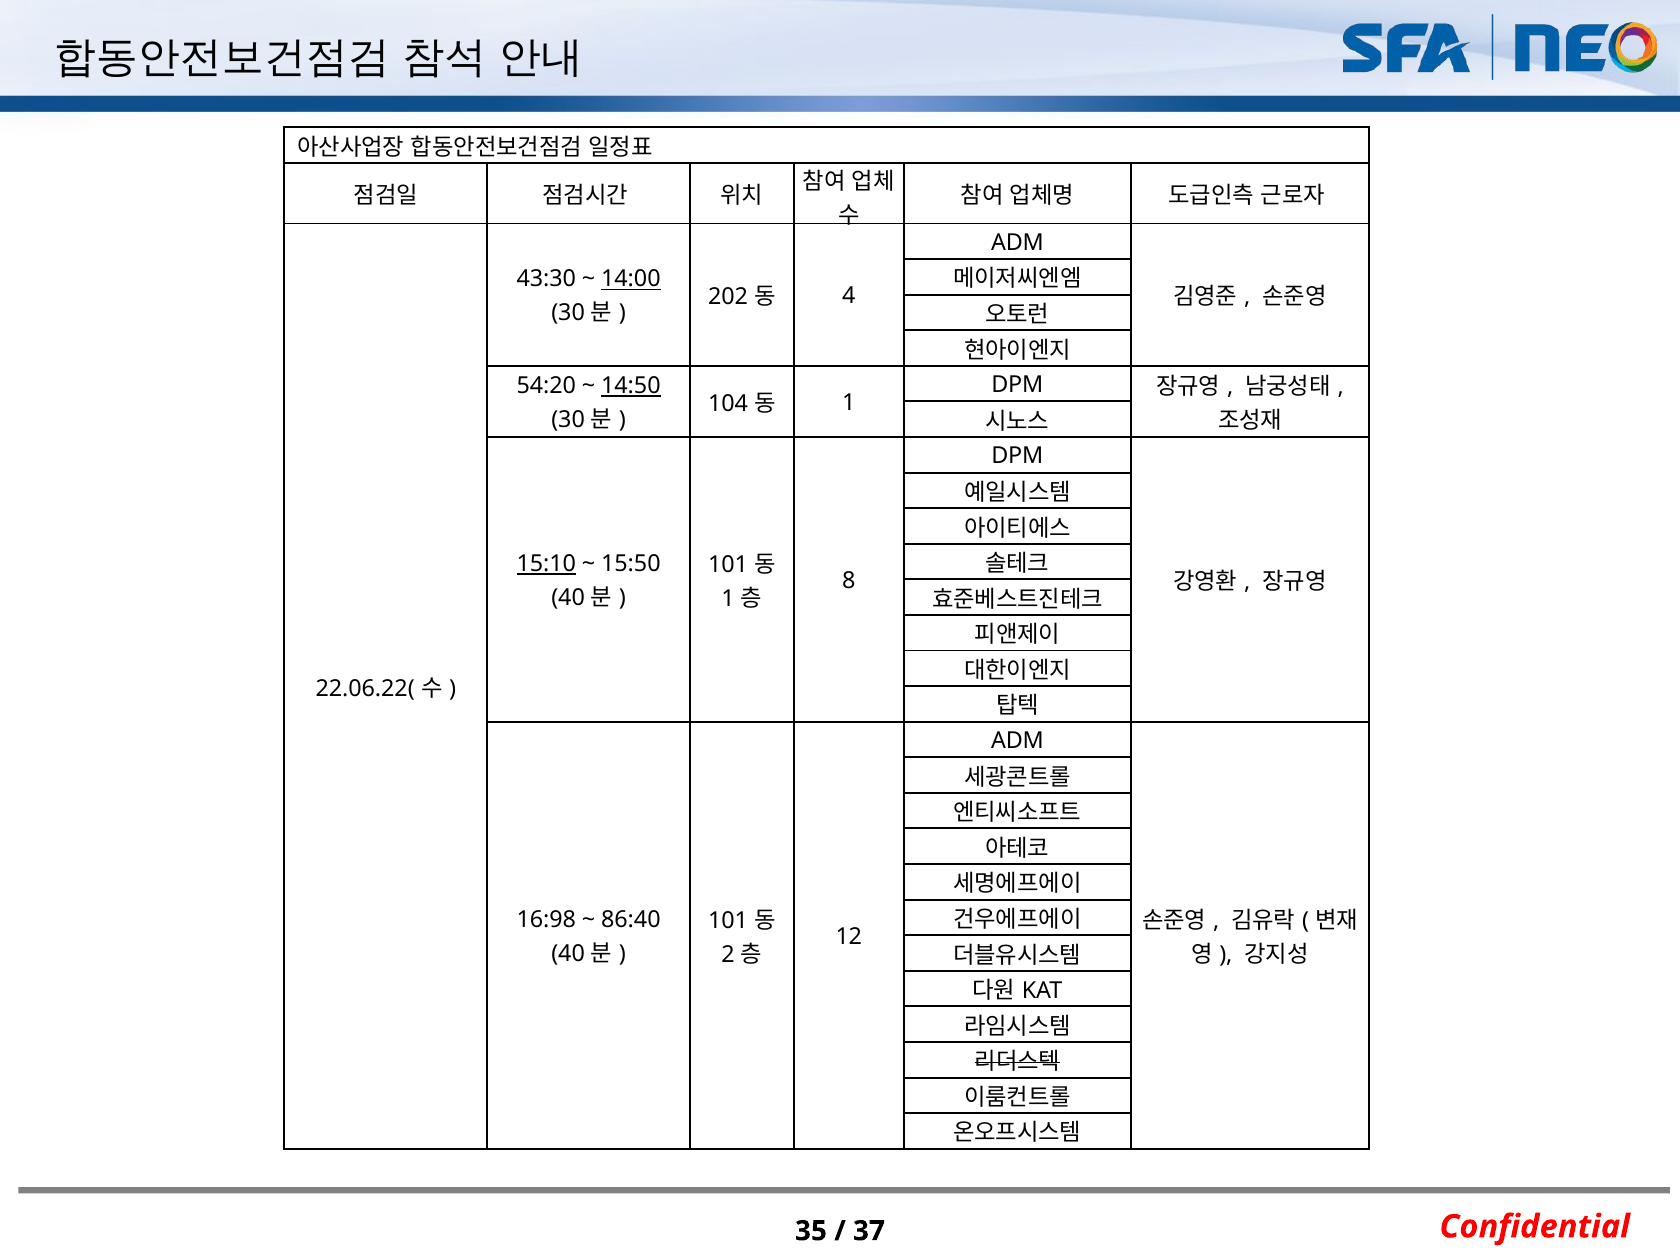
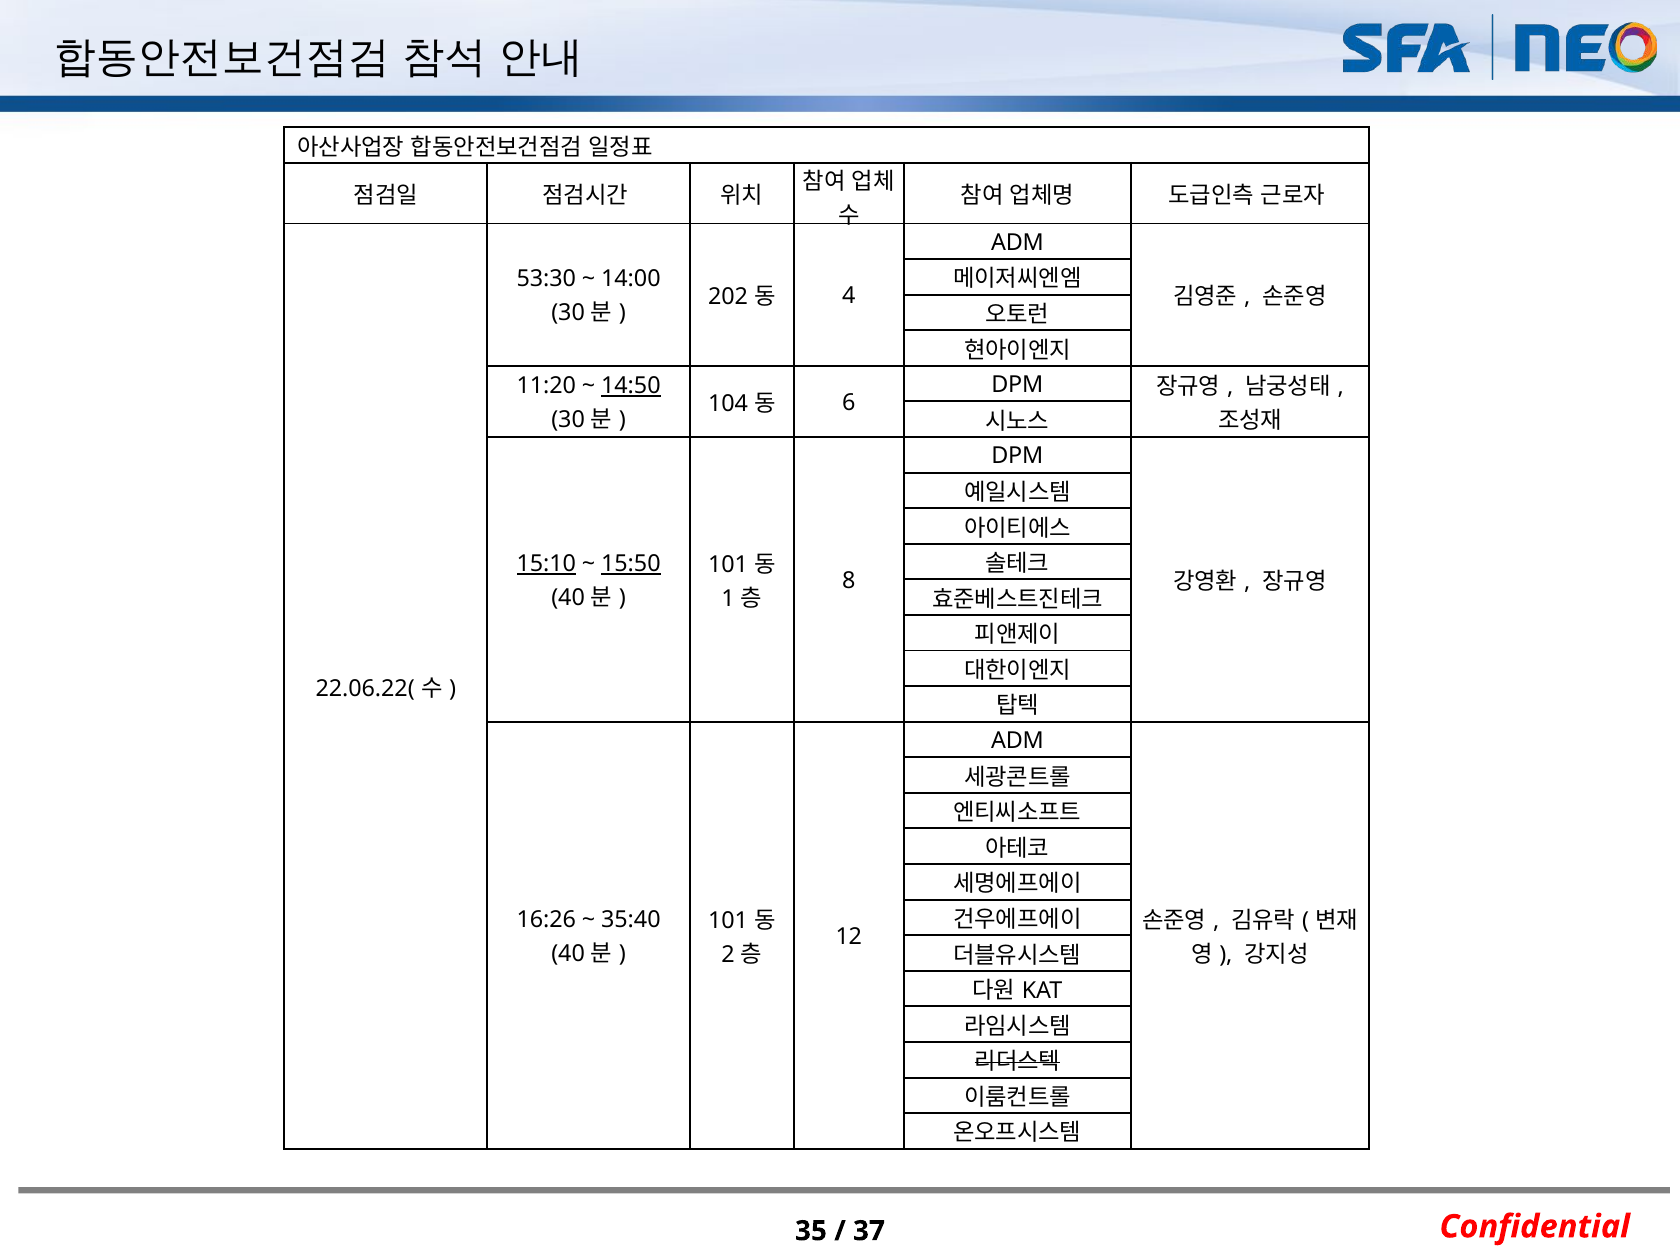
43:30: 43:30 -> 53:30
14:00 underline: present -> none
54:20: 54:20 -> 11:20
1 at (849, 403): 1 -> 6
15:50 underline: none -> present
16:98: 16:98 -> 16:26
86:40: 86:40 -> 35:40
